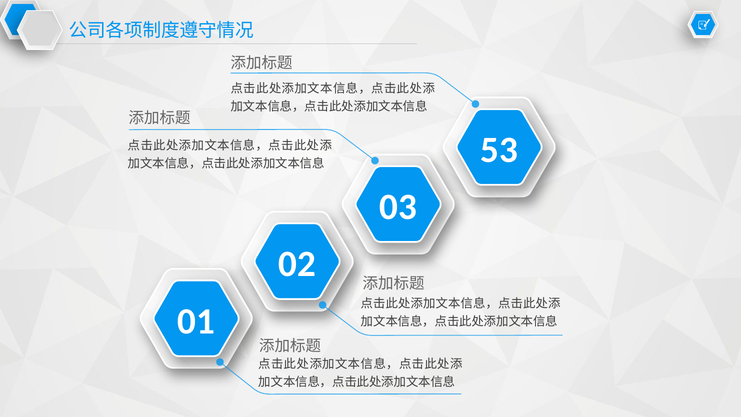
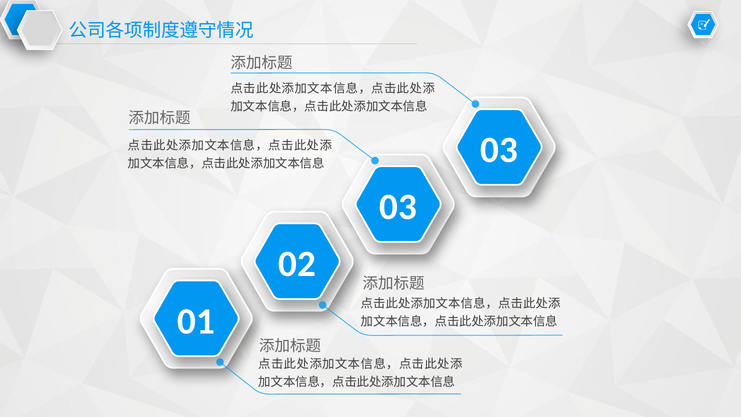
53 at (499, 150): 53 -> 03
